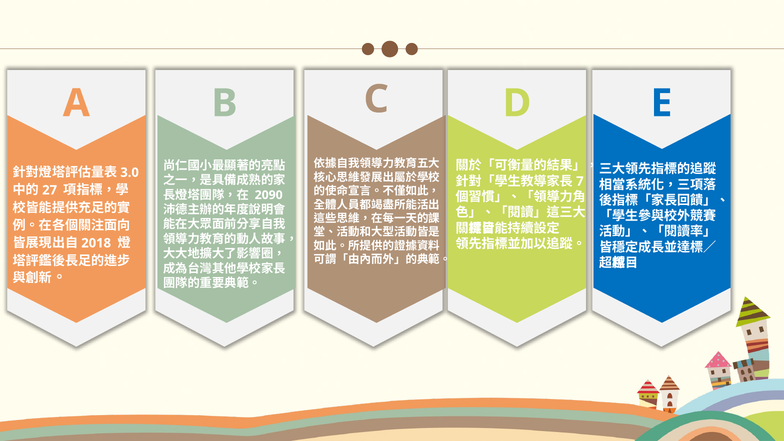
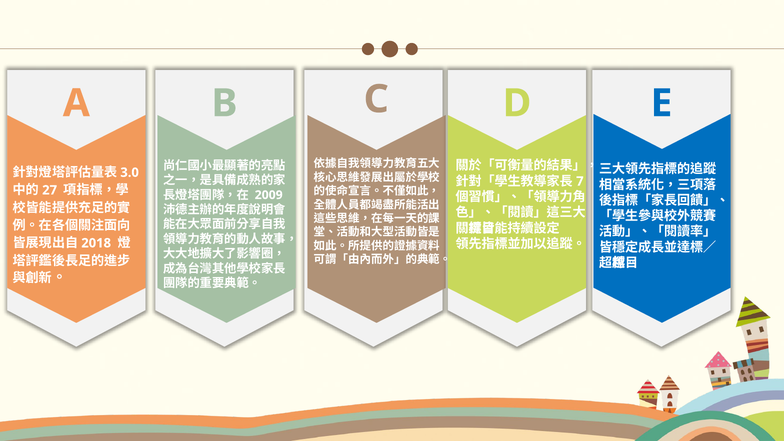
2090: 2090 -> 2009
